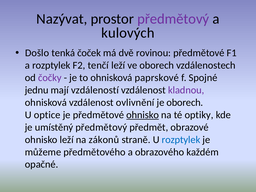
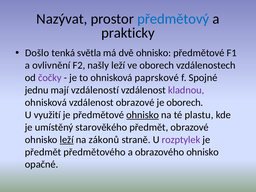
předmětový at (173, 19) colour: purple -> blue
kulových: kulových -> prakticky
čoček: čoček -> světla
dvě rovinou: rovinou -> ohnisko
a rozptylek: rozptylek -> ovlivnění
tenčí: tenčí -> našly
vzdálenost ovlivnění: ovlivnění -> obrazové
optice: optice -> využití
optiky: optiky -> plastu
umístěný předmětový: předmětový -> starověkého
leží at (67, 140) underline: none -> present
rozptylek at (181, 140) colour: blue -> purple
můžeme at (43, 152): můžeme -> předmět
obrazového každém: každém -> ohnisko
